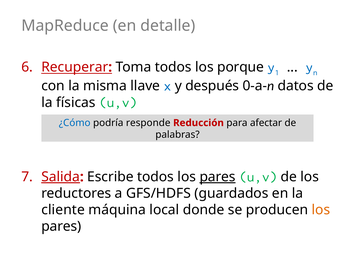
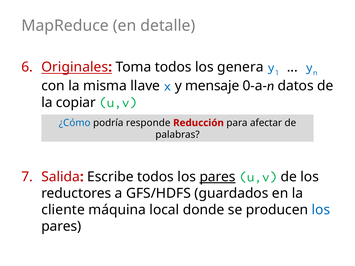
Recuperar: Recuperar -> Originales
porque: porque -> genera
después: después -> mensaje
físicas: físicas -> copiar
Salida underline: present -> none
los at (321, 210) colour: orange -> blue
